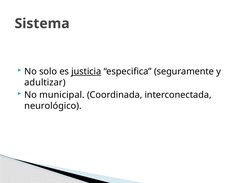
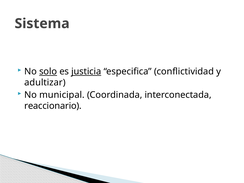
solo underline: none -> present
seguramente: seguramente -> conflictividad
neurológico: neurológico -> reaccionario
